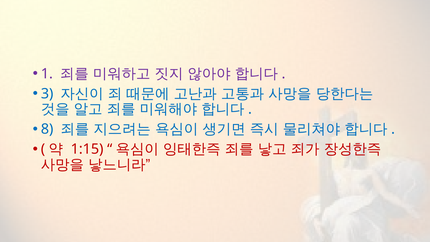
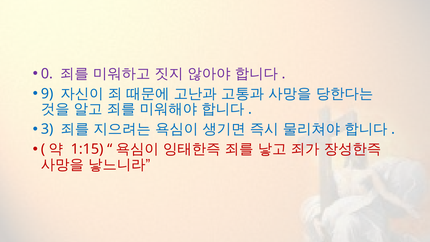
1: 1 -> 0
3: 3 -> 9
8: 8 -> 3
